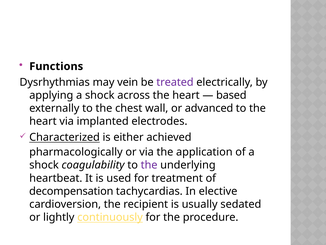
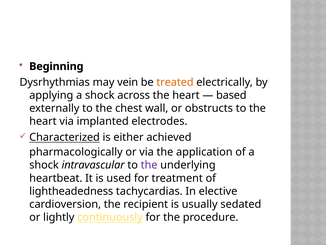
Functions: Functions -> Beginning
treated colour: purple -> orange
advanced: advanced -> obstructs
coagulability: coagulability -> intravascular
decompensation: decompensation -> lightheadedness
